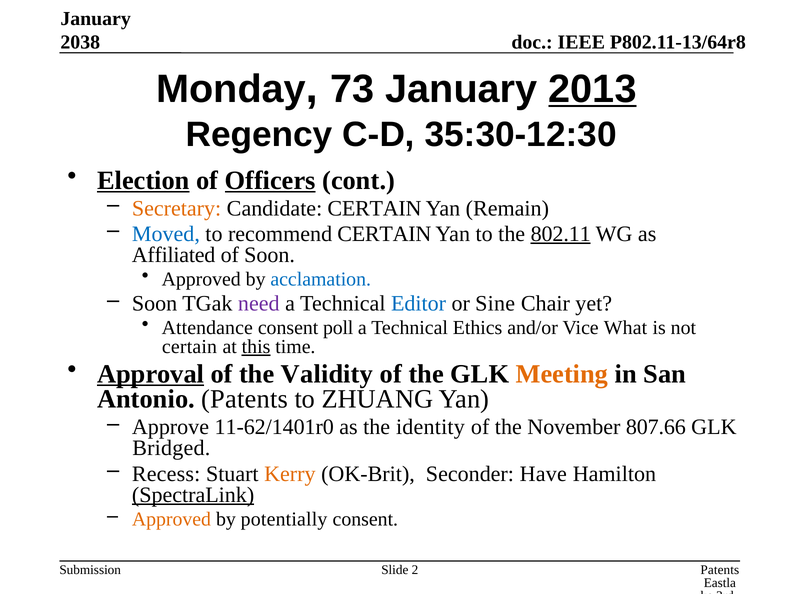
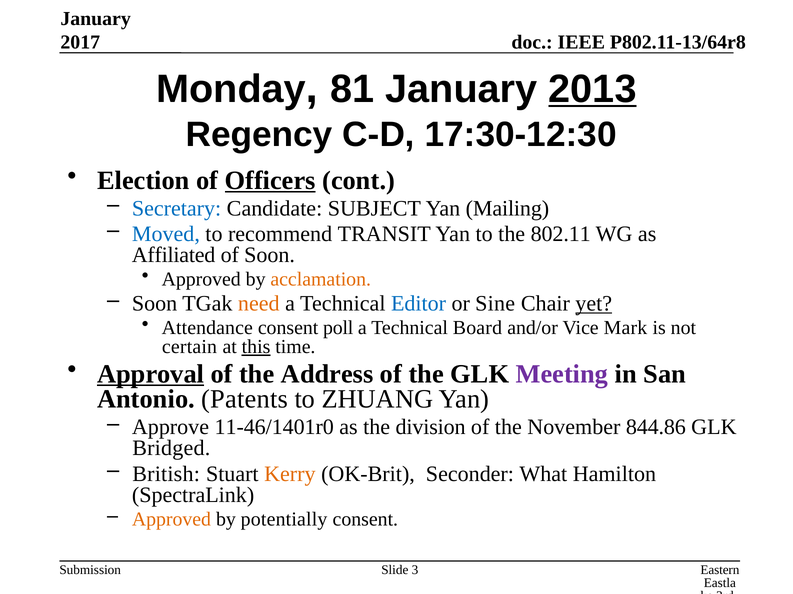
2038: 2038 -> 2017
73: 73 -> 81
35:30-12:30: 35:30-12:30 -> 17:30-12:30
Election underline: present -> none
Secretary colour: orange -> blue
Candidate CERTAIN: CERTAIN -> SUBJECT
Remain: Remain -> Mailing
recommend CERTAIN: CERTAIN -> TRANSIT
802.11 underline: present -> none
acclamation colour: blue -> orange
need colour: purple -> orange
yet underline: none -> present
Ethics: Ethics -> Board
What: What -> Mark
Validity: Validity -> Address
Meeting colour: orange -> purple
11-62/1401r0: 11-62/1401r0 -> 11-46/1401r0
identity: identity -> division
807.66: 807.66 -> 844.86
Recess: Recess -> British
Have: Have -> What
SpectraLink underline: present -> none
Patents at (720, 570): Patents -> Eastern
2: 2 -> 3
